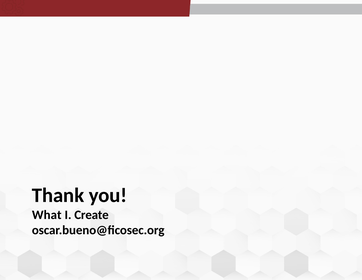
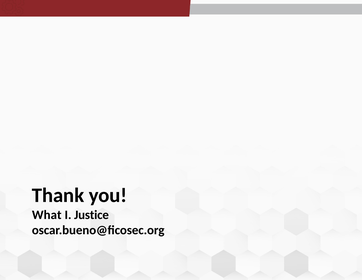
Create: Create -> Justice
